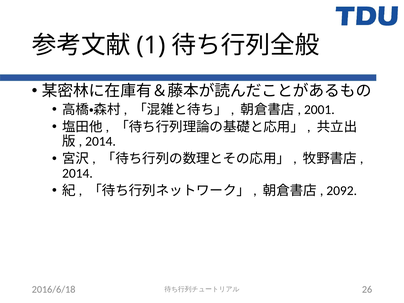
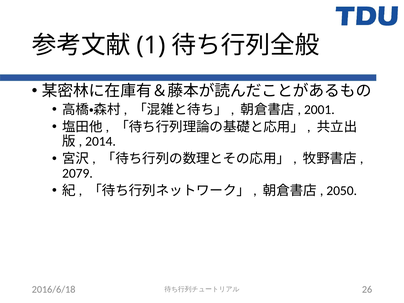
2014 at (77, 173): 2014 -> 2079
2092: 2092 -> 2050
